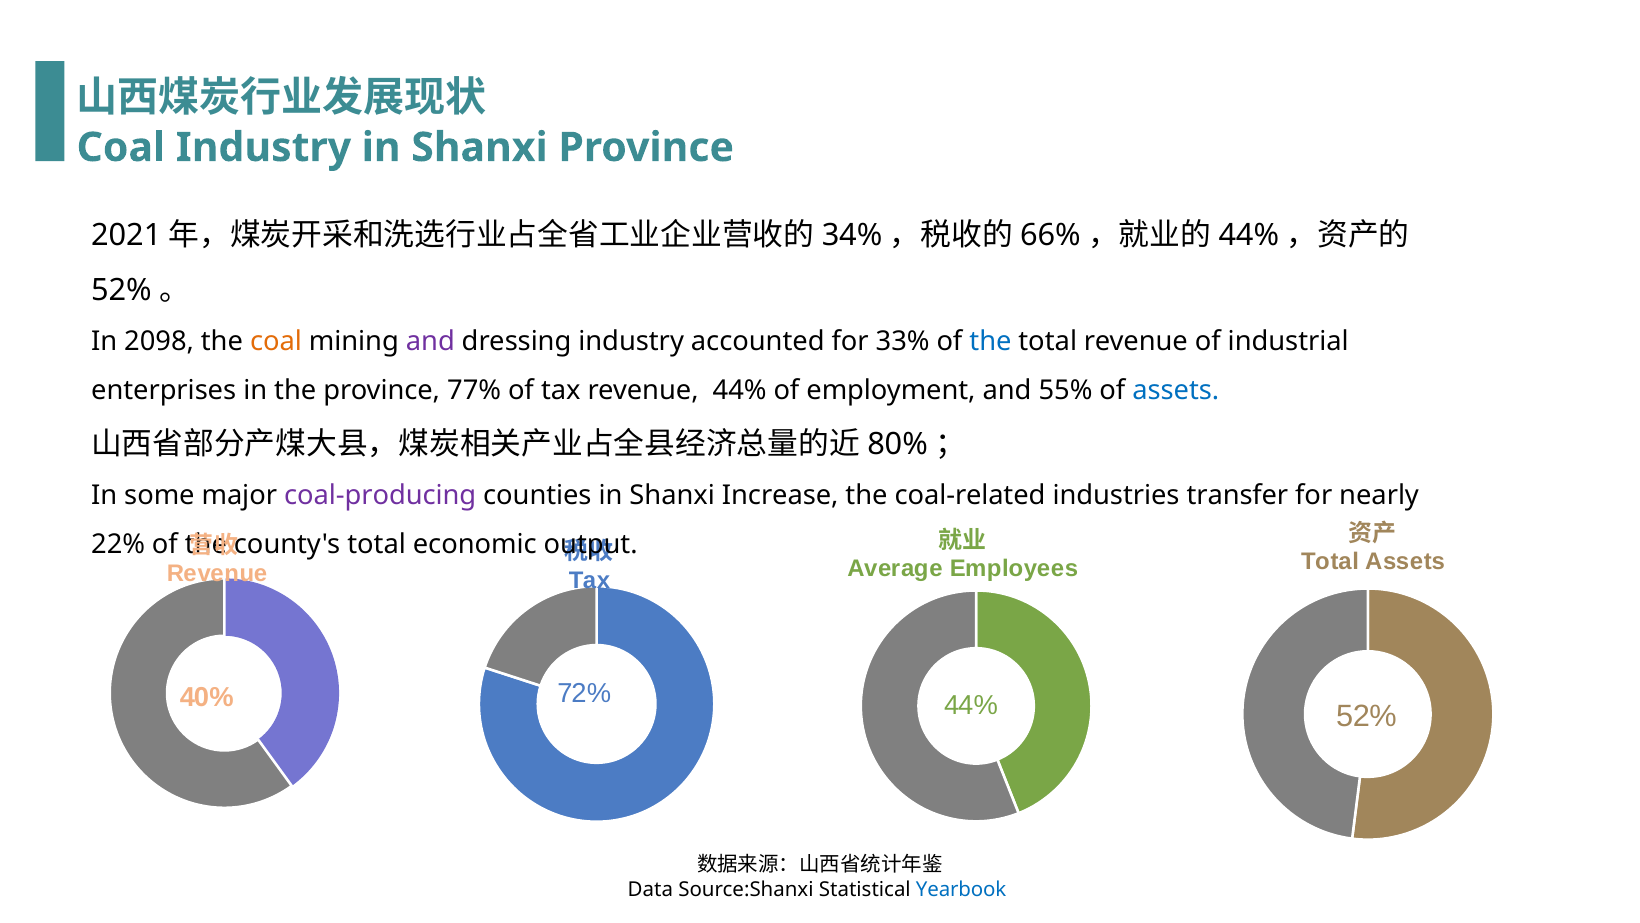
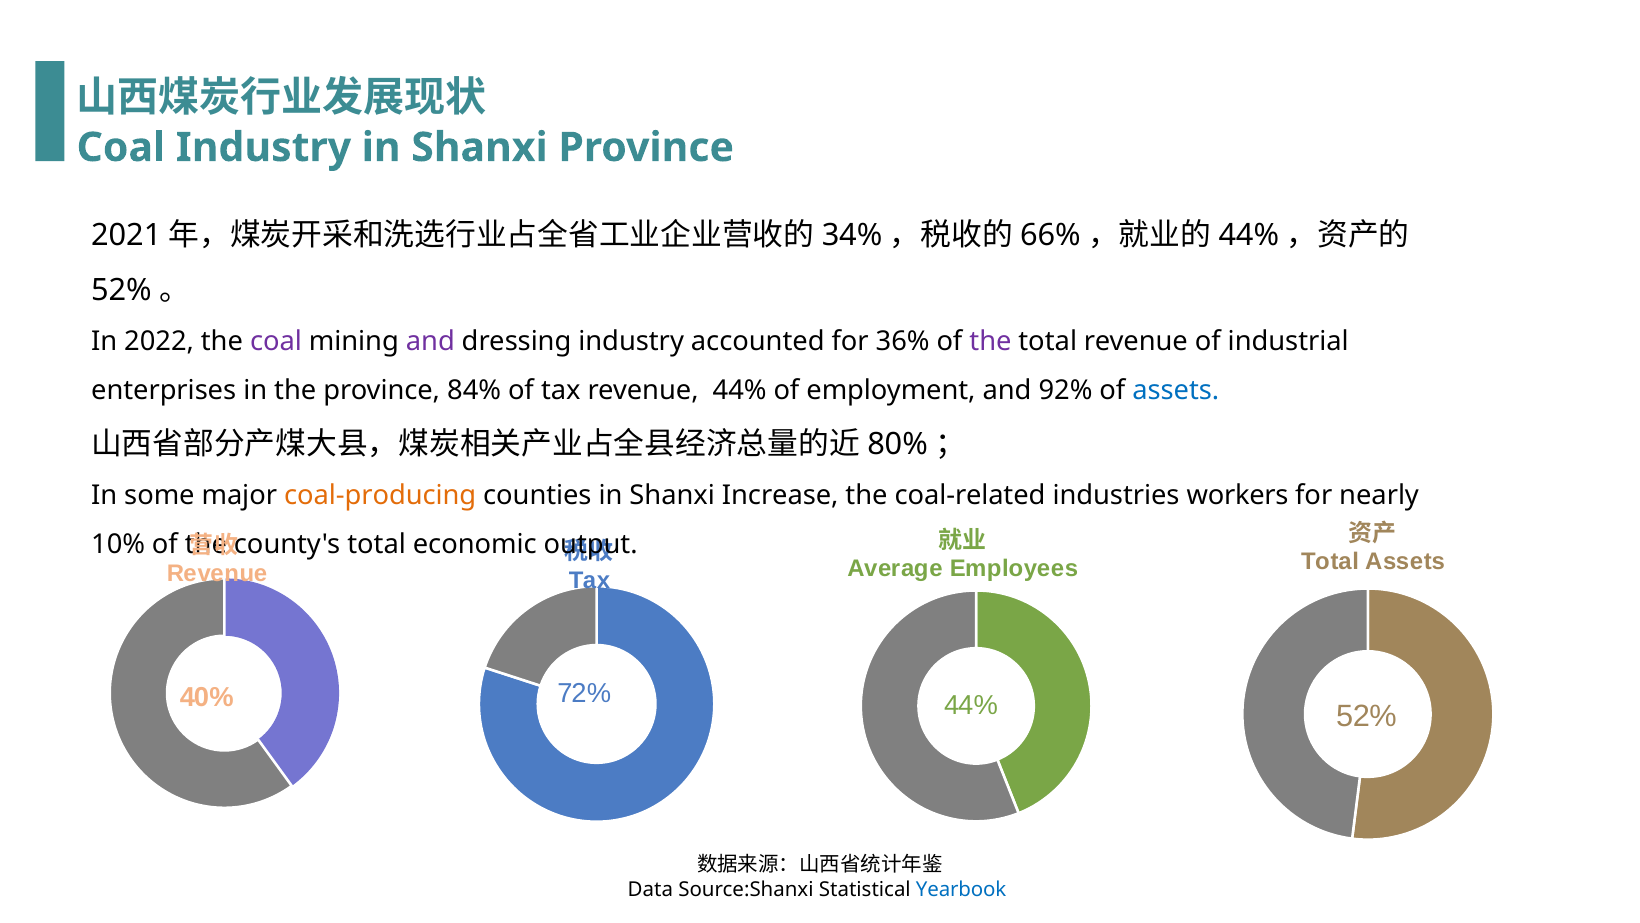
2098: 2098 -> 2022
coal at (276, 341) colour: orange -> purple
33%: 33% -> 36%
the at (990, 341) colour: blue -> purple
77%: 77% -> 84%
55%: 55% -> 92%
coal-producing colour: purple -> orange
transfer: transfer -> workers
22%: 22% -> 10%
